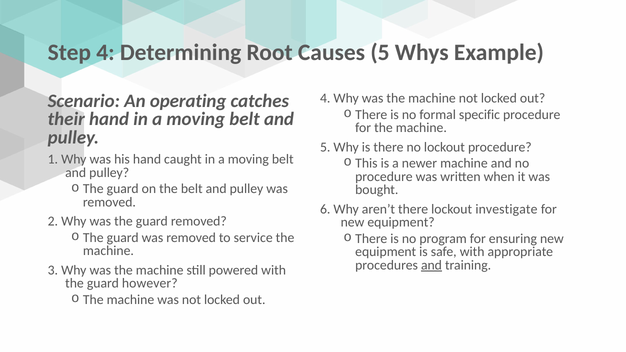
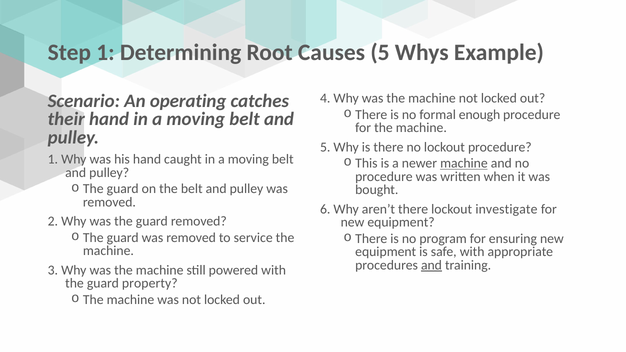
Step 4: 4 -> 1
specific: specific -> enough
machine at (464, 163) underline: none -> present
however: however -> property
